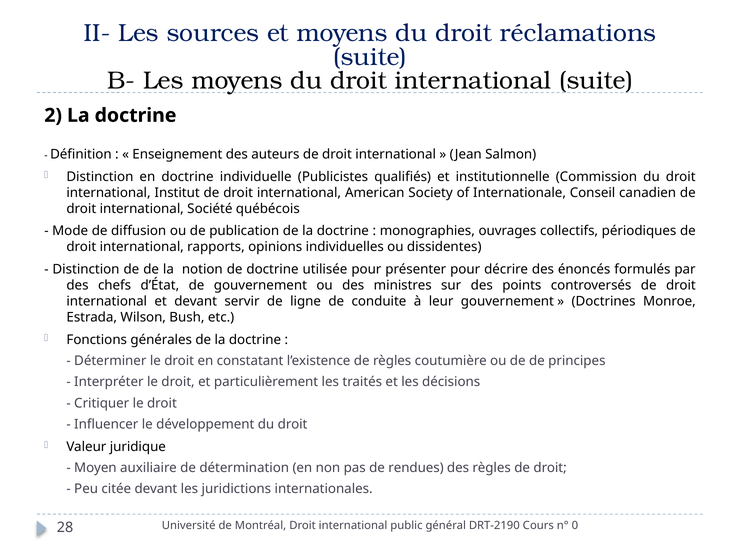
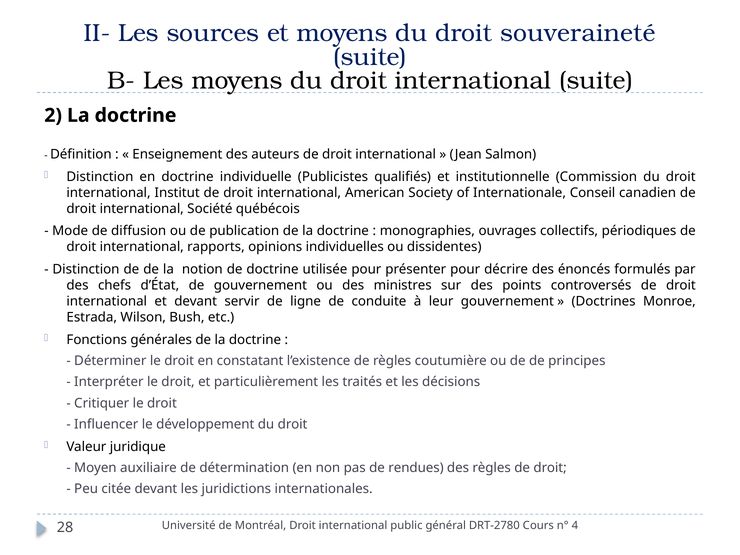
réclamations: réclamations -> souveraineté
DRT-2190: DRT-2190 -> DRT-2780
0: 0 -> 4
